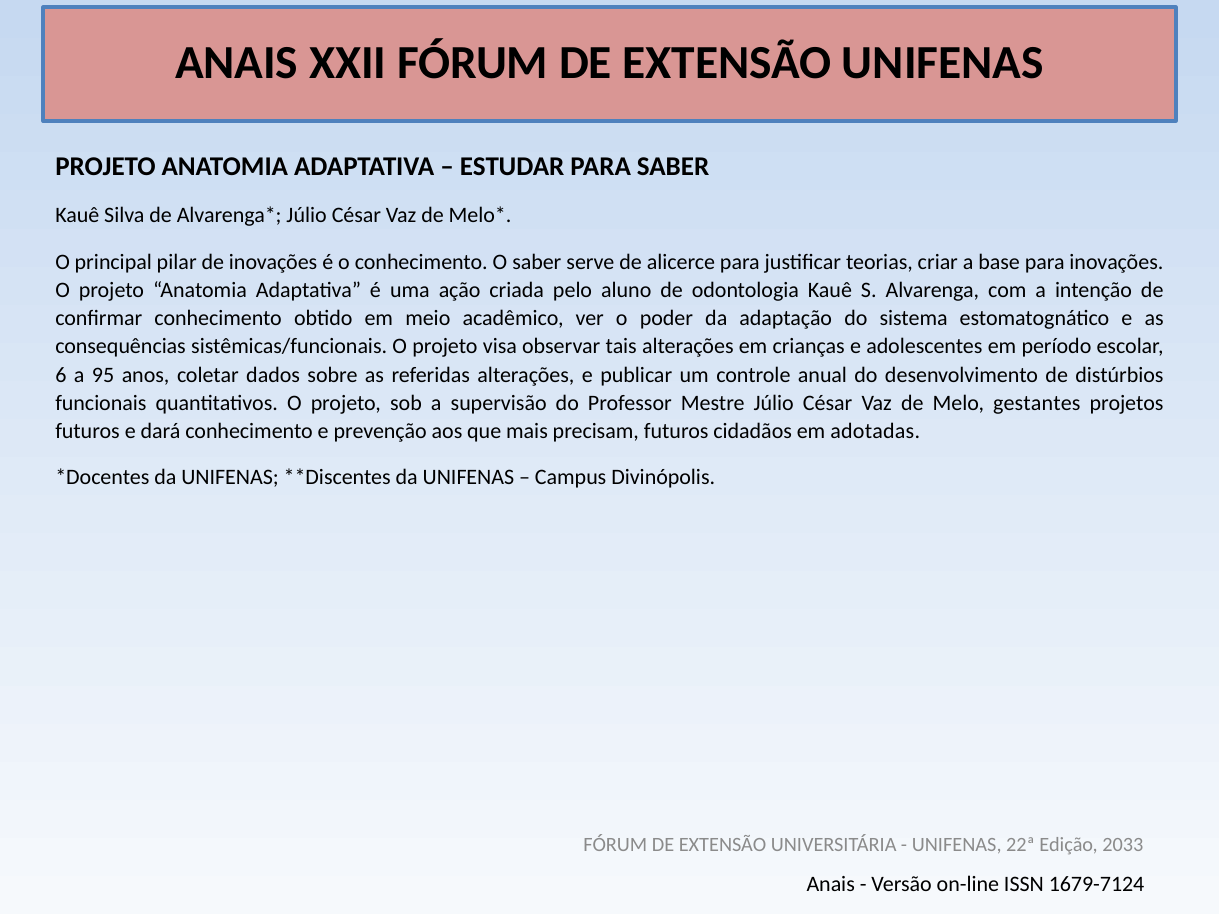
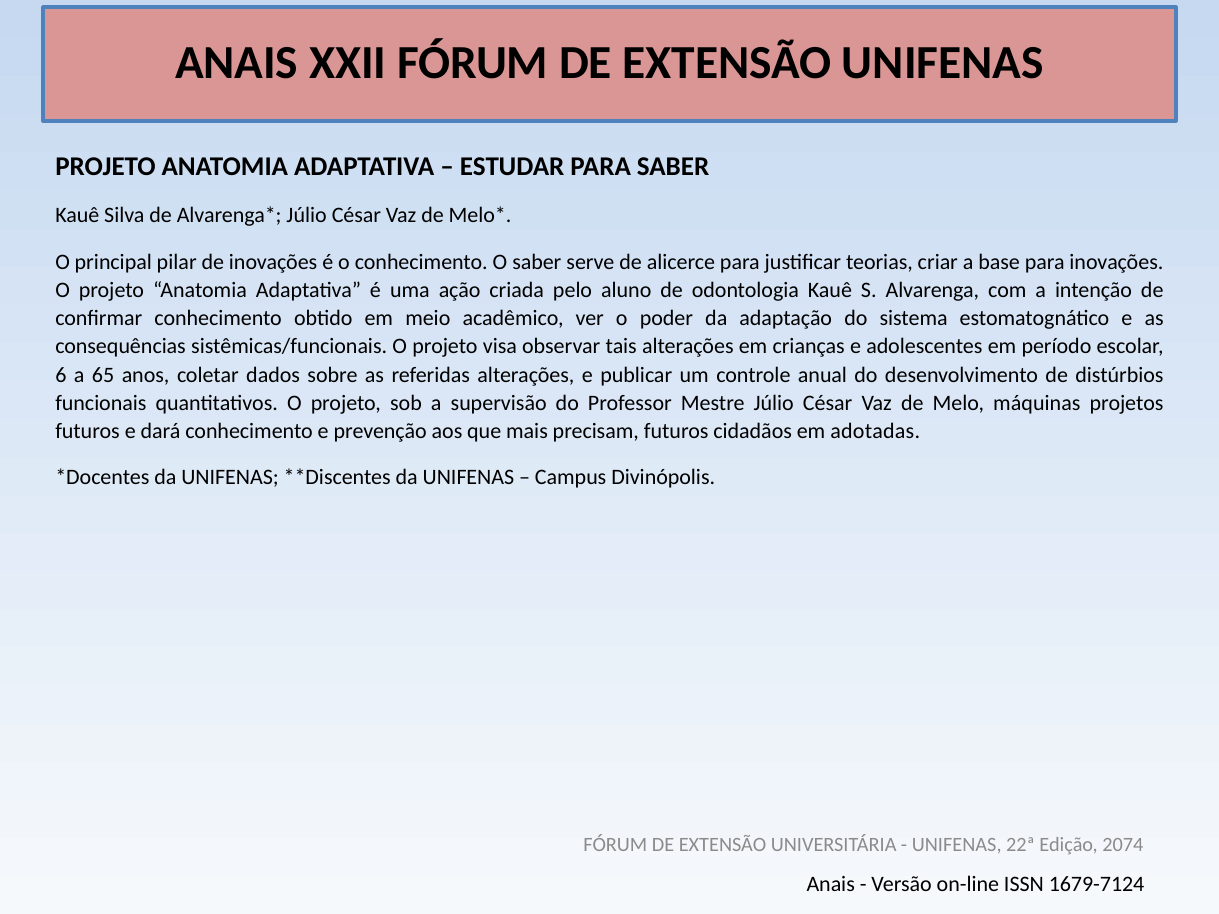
95: 95 -> 65
gestantes: gestantes -> máquinas
2033: 2033 -> 2074
